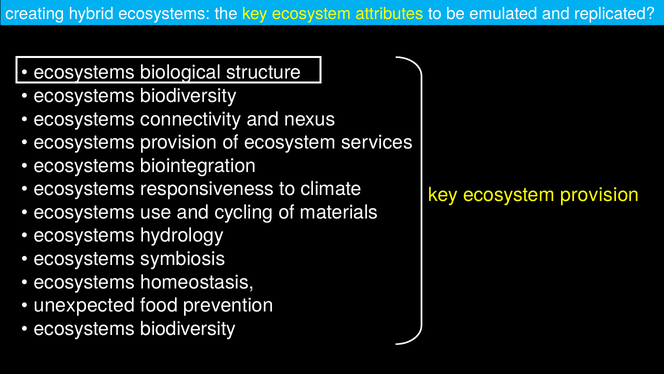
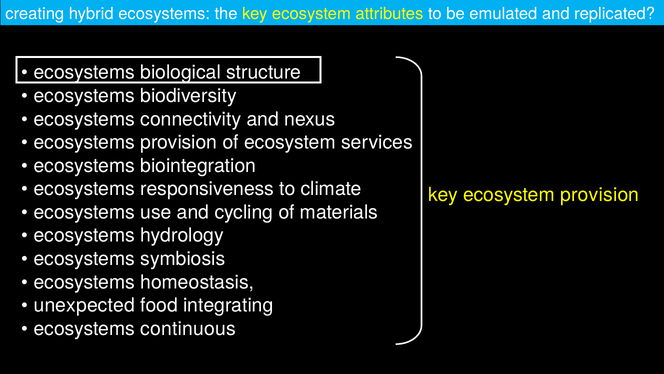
prevention: prevention -> integrating
biodiversity at (188, 328): biodiversity -> continuous
